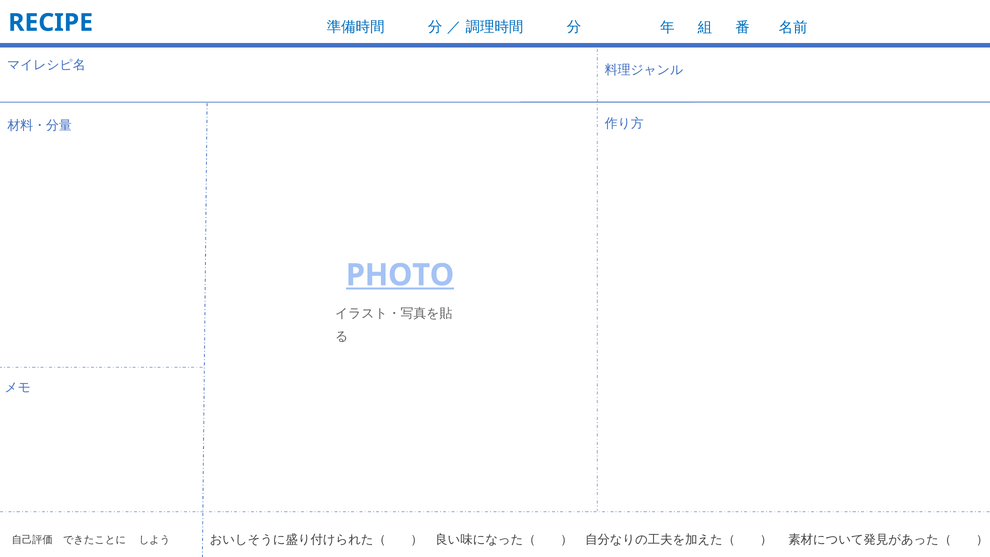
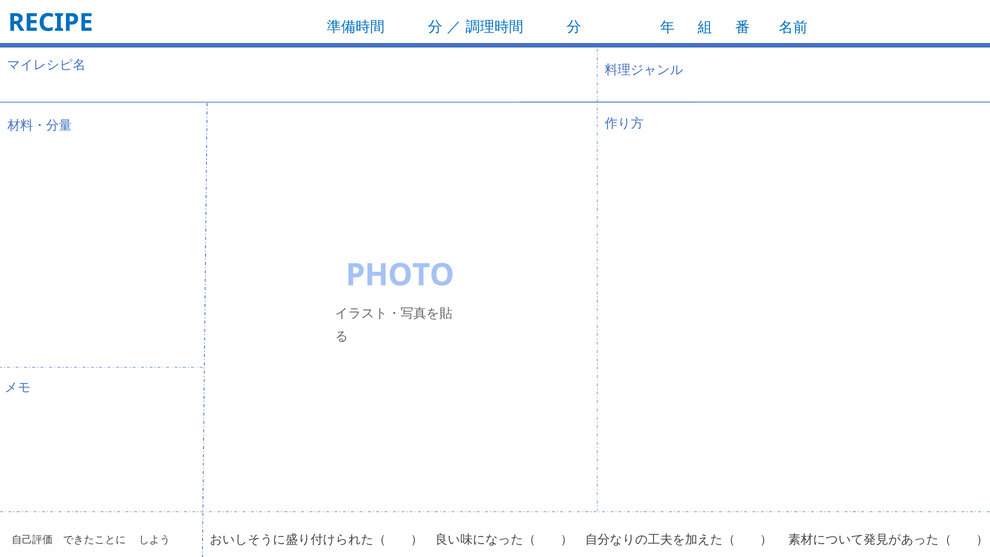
PHOTO underline: present -> none
